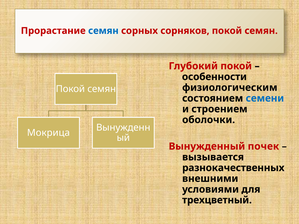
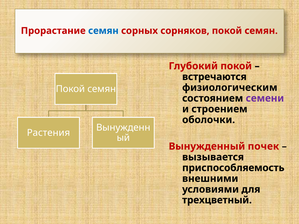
особенности: особенности -> встречаются
семени colour: blue -> purple
Мокрица: Мокрица -> Растения
разнокачественных: разнокачественных -> приспособляемость
